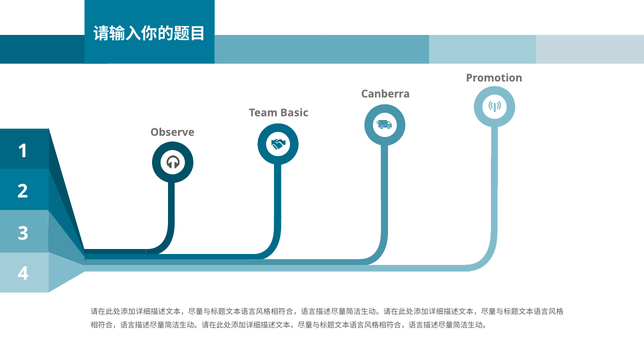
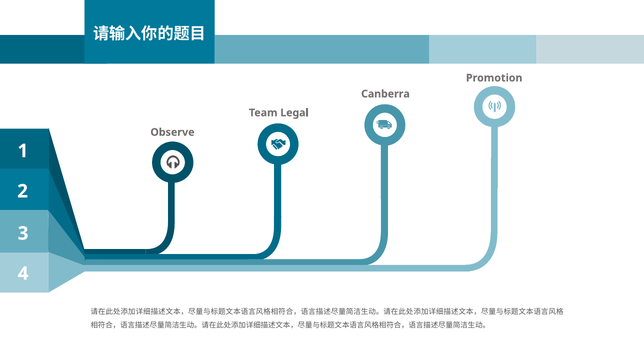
Basic: Basic -> Legal
